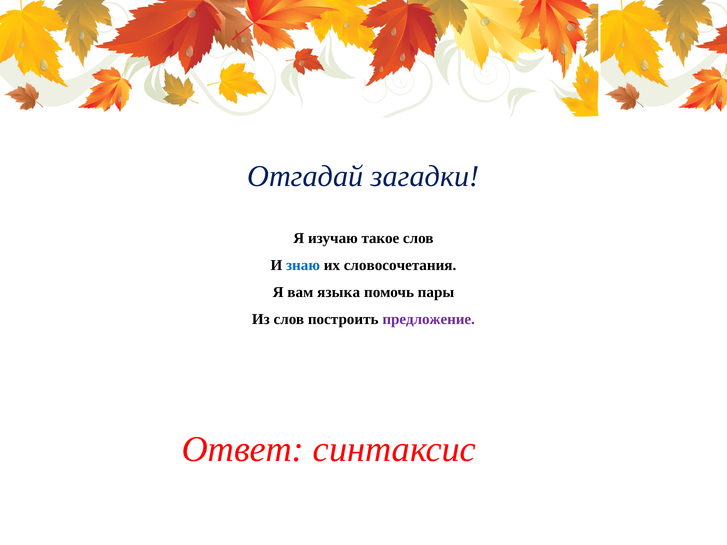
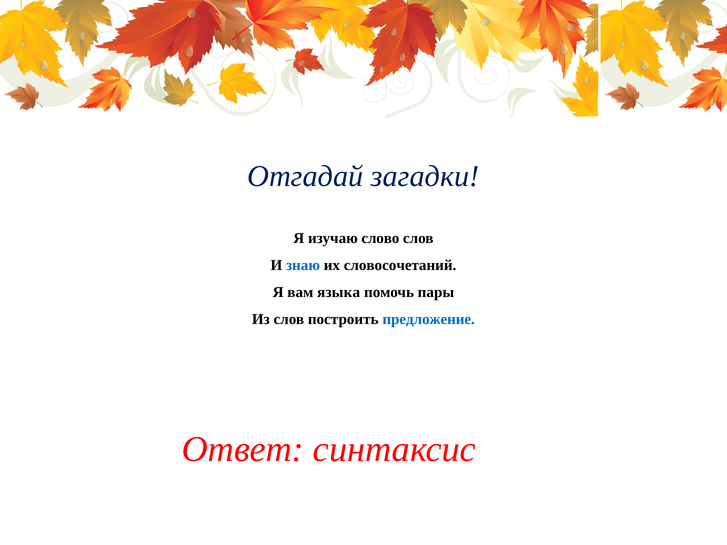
такое: такое -> слово
словосочетания: словосочетания -> словосочетаний
предложение colour: purple -> blue
